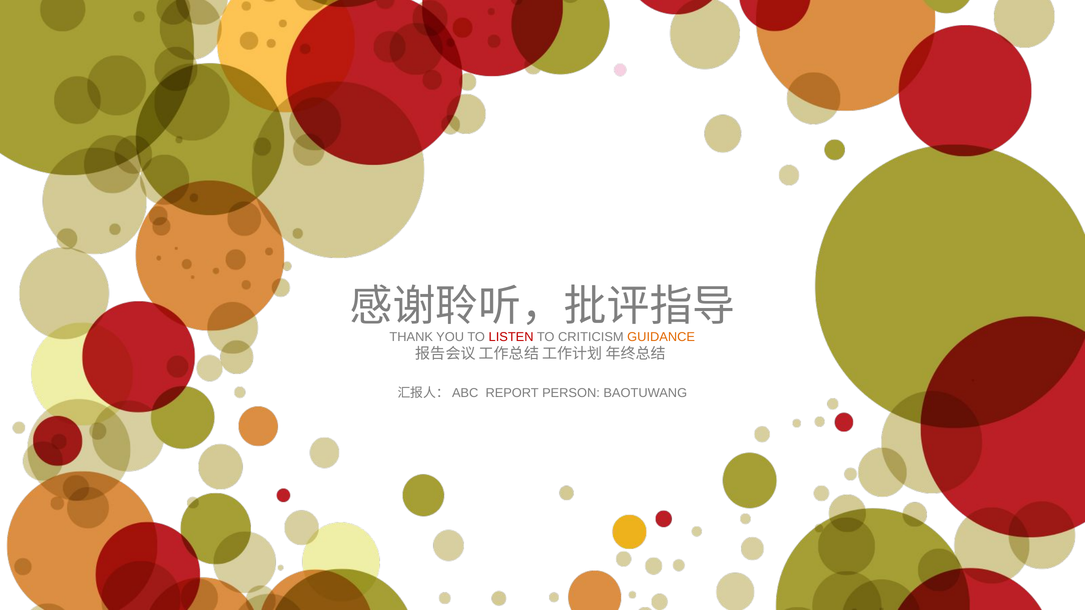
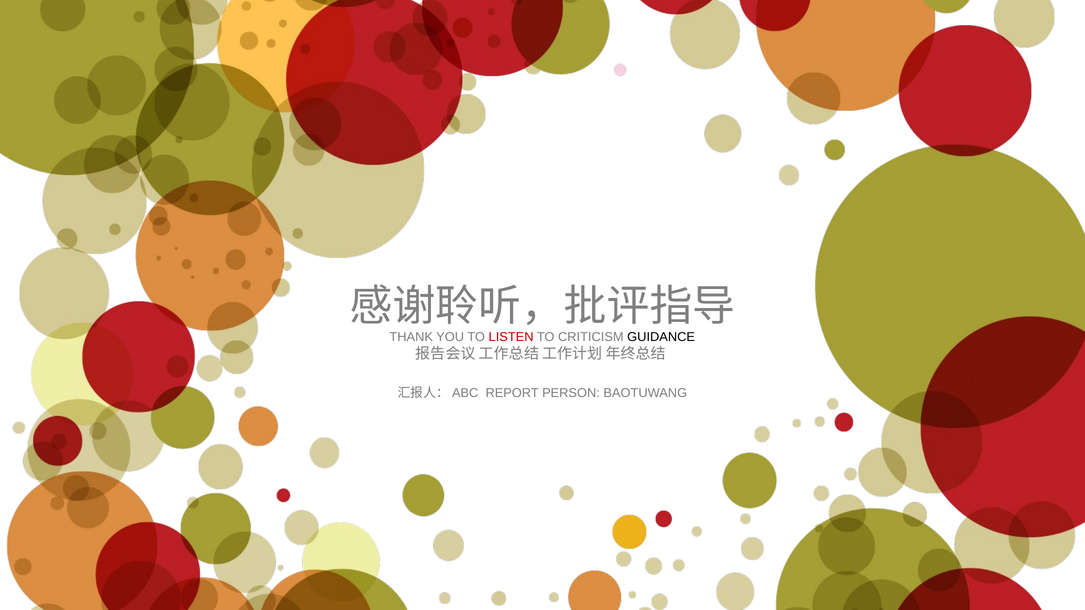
GUIDANCE colour: orange -> black
